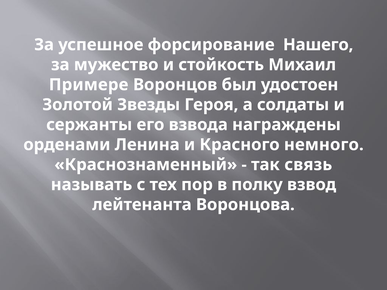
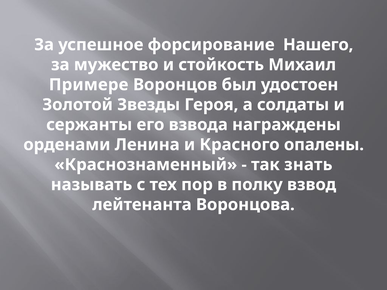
немного: немного -> опалены
связь: связь -> знать
